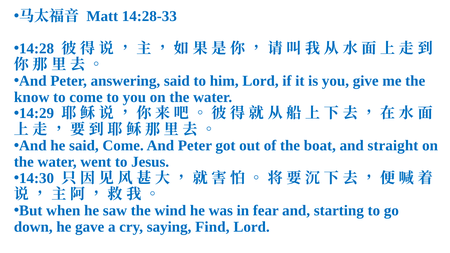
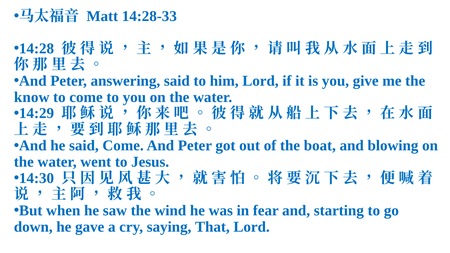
straight: straight -> blowing
Find: Find -> That
